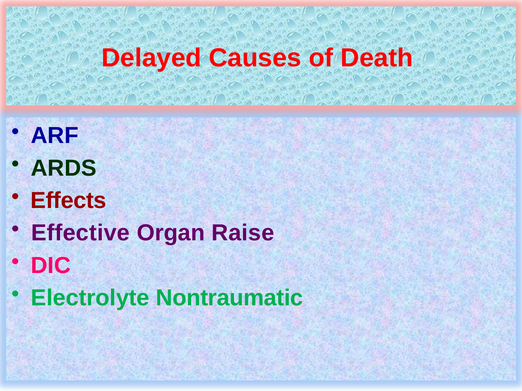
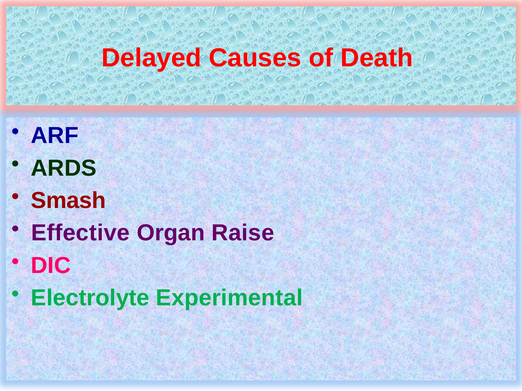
Effects: Effects -> Smash
Nontraumatic: Nontraumatic -> Experimental
